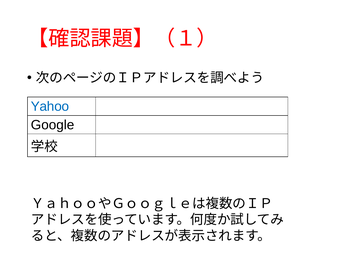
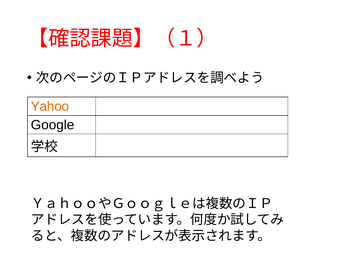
Yahoo colour: blue -> orange
